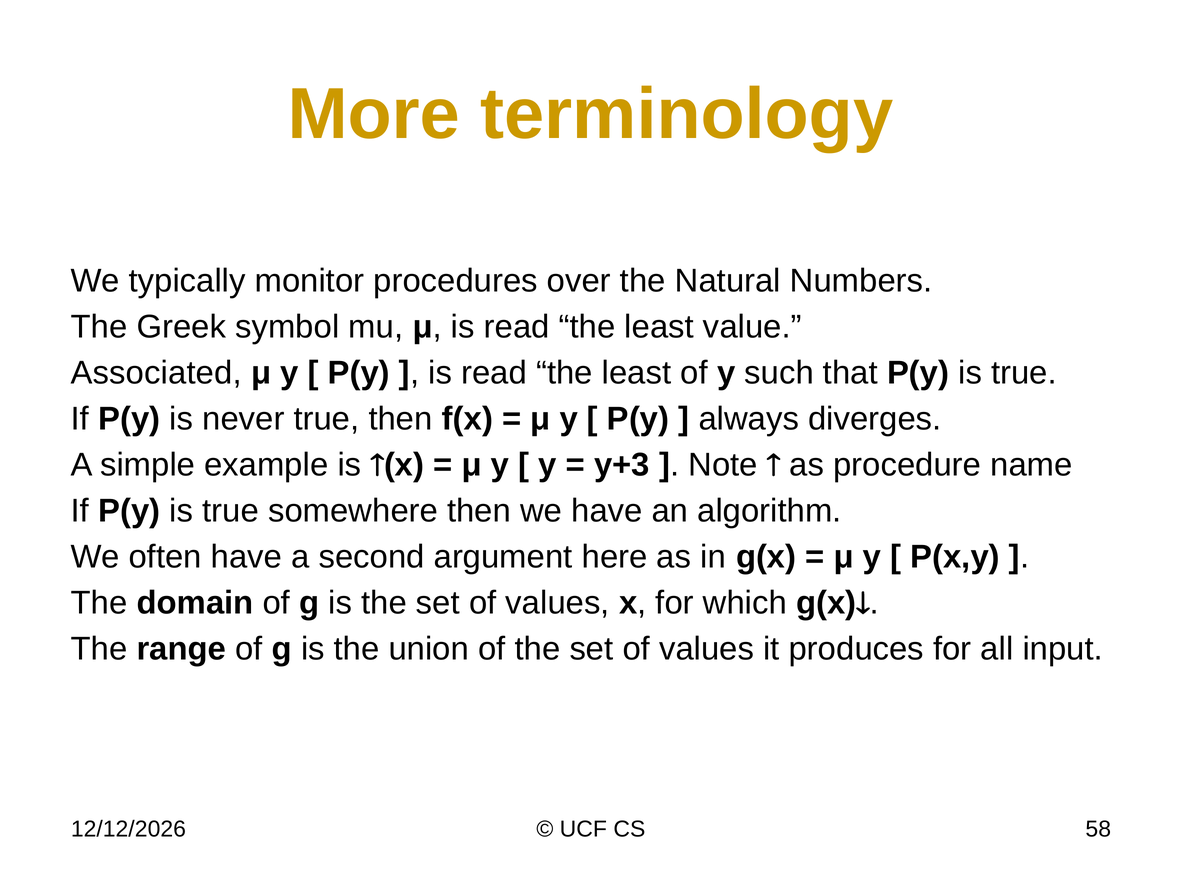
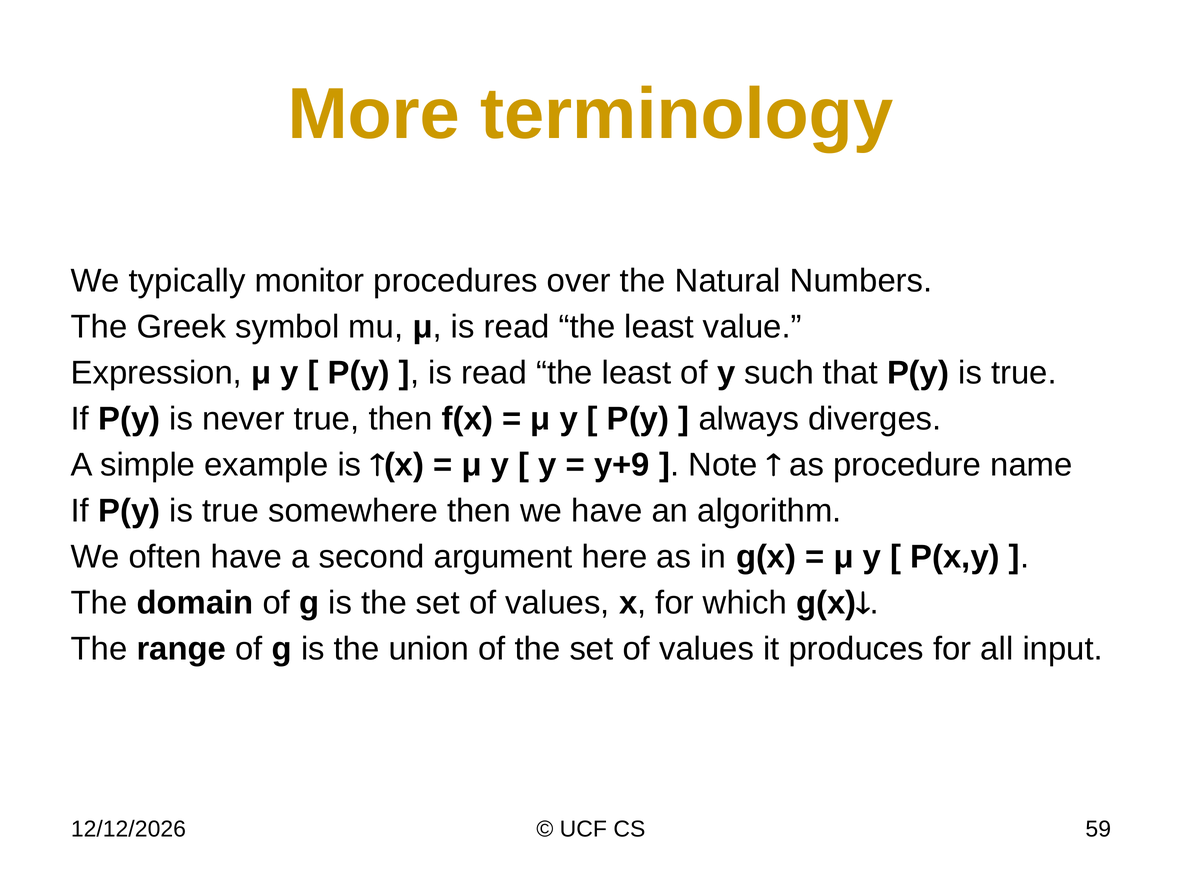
Associated: Associated -> Expression
y+3: y+3 -> y+9
58: 58 -> 59
